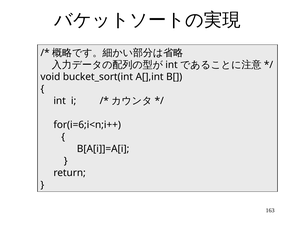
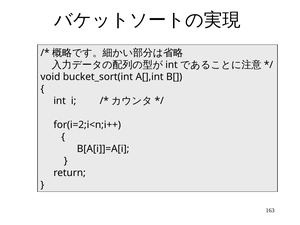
for(i=6;i<n;i++: for(i=6;i<n;i++ -> for(i=2;i<n;i++
